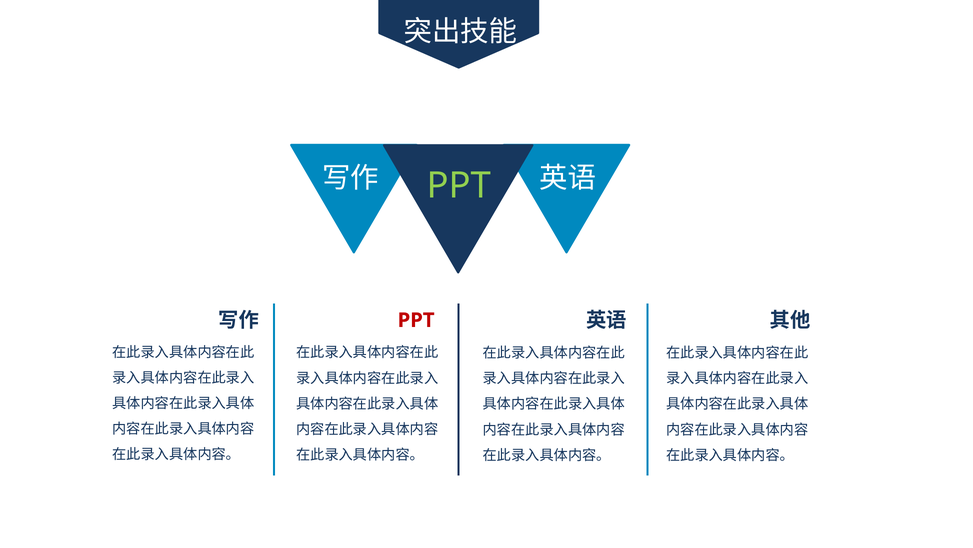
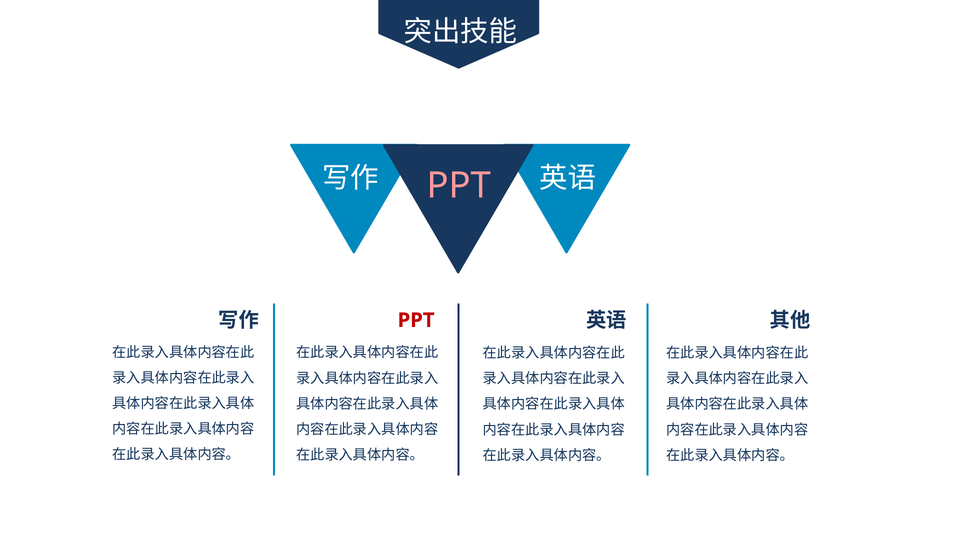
PPT at (459, 186) colour: light green -> pink
